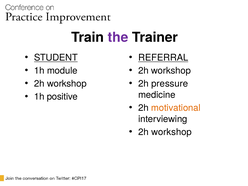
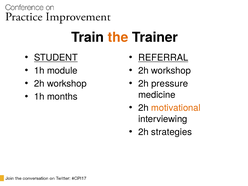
the colour: purple -> orange
positive: positive -> months
workshop at (172, 132): workshop -> strategies
